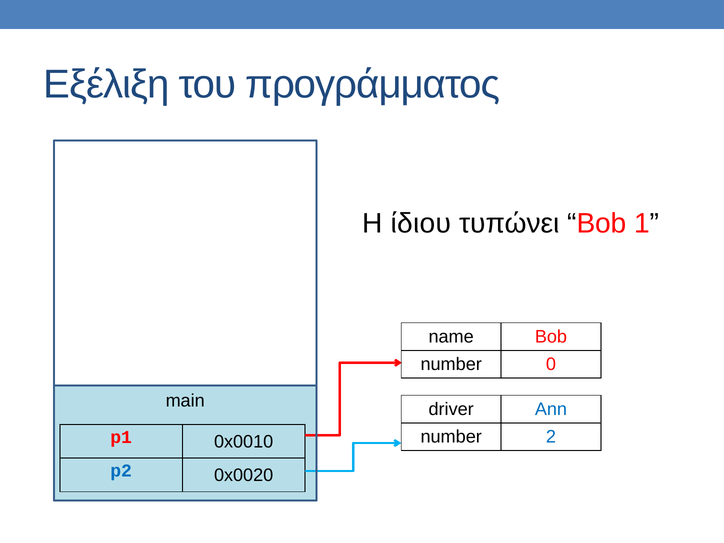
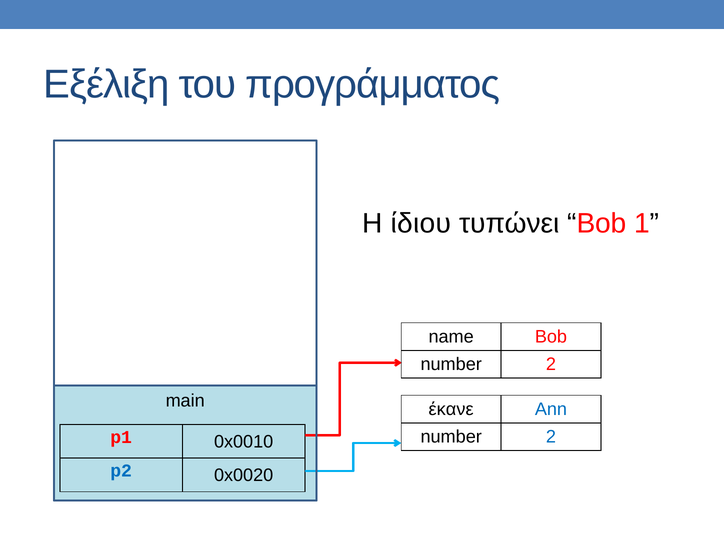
0 at (551, 364): 0 -> 2
driver: driver -> έκανε
